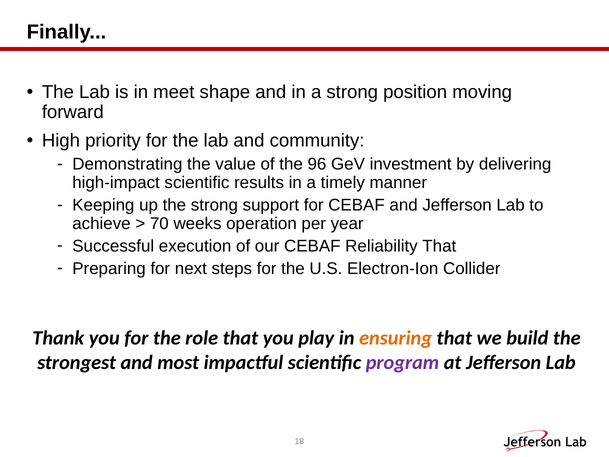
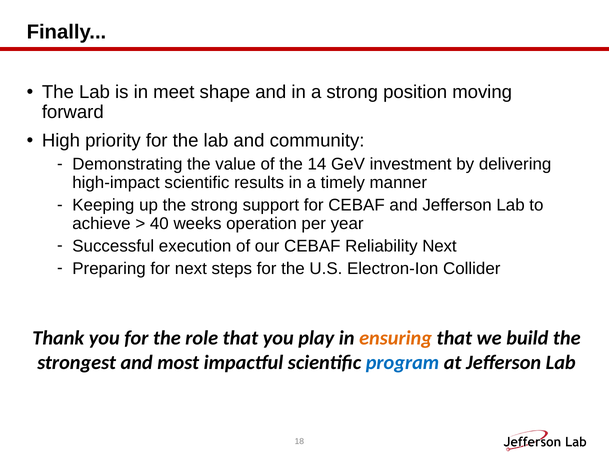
96: 96 -> 14
70: 70 -> 40
Reliability That: That -> Next
program colour: purple -> blue
